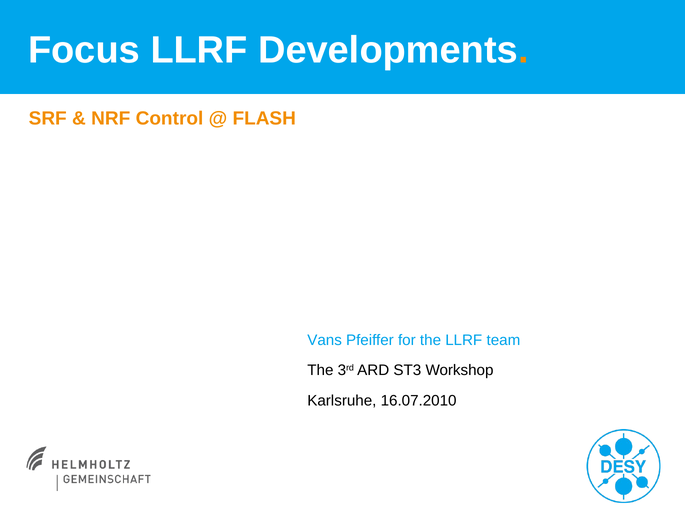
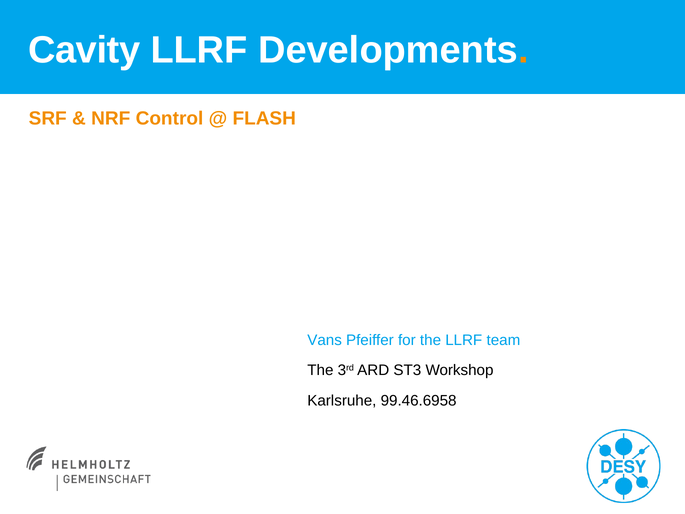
Focus: Focus -> Cavity
16.07.2010: 16.07.2010 -> 99.46.6958
